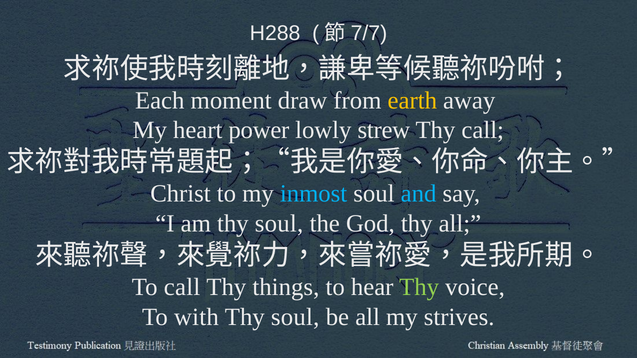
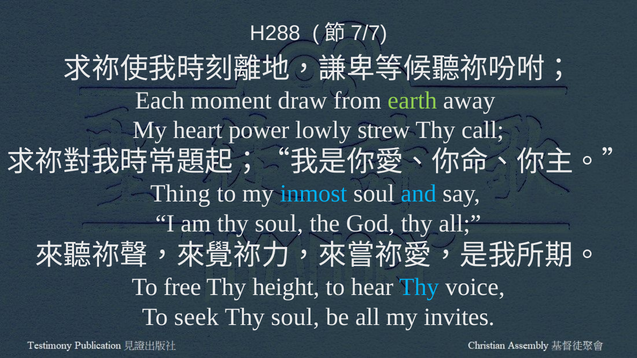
earth colour: yellow -> light green
Christ: Christ -> Thing
To call: call -> free
things: things -> height
Thy at (419, 287) colour: light green -> light blue
with: with -> seek
strives: strives -> invites
